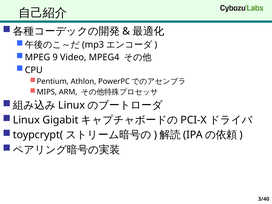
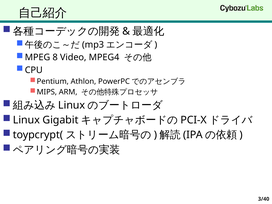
9: 9 -> 8
